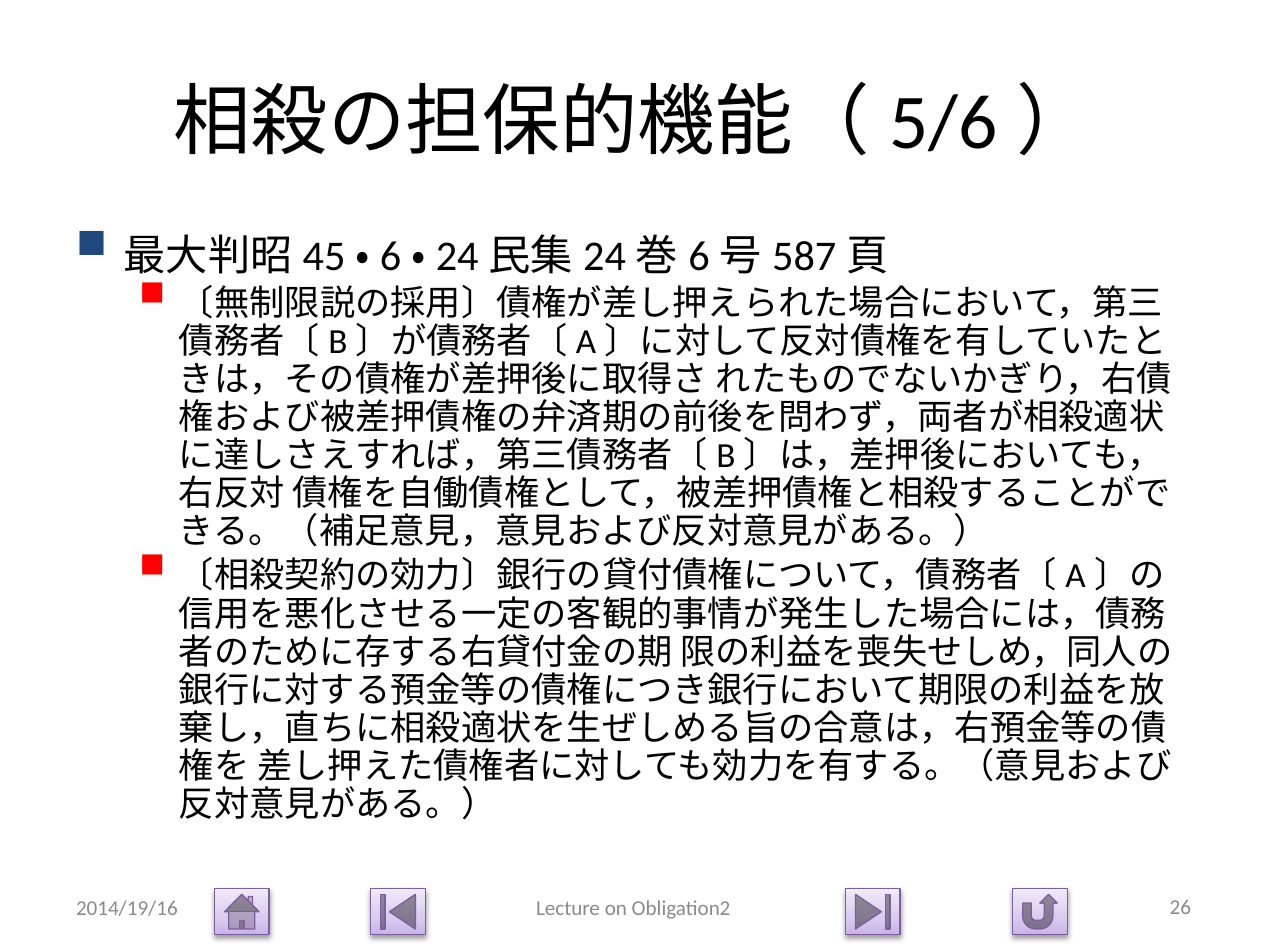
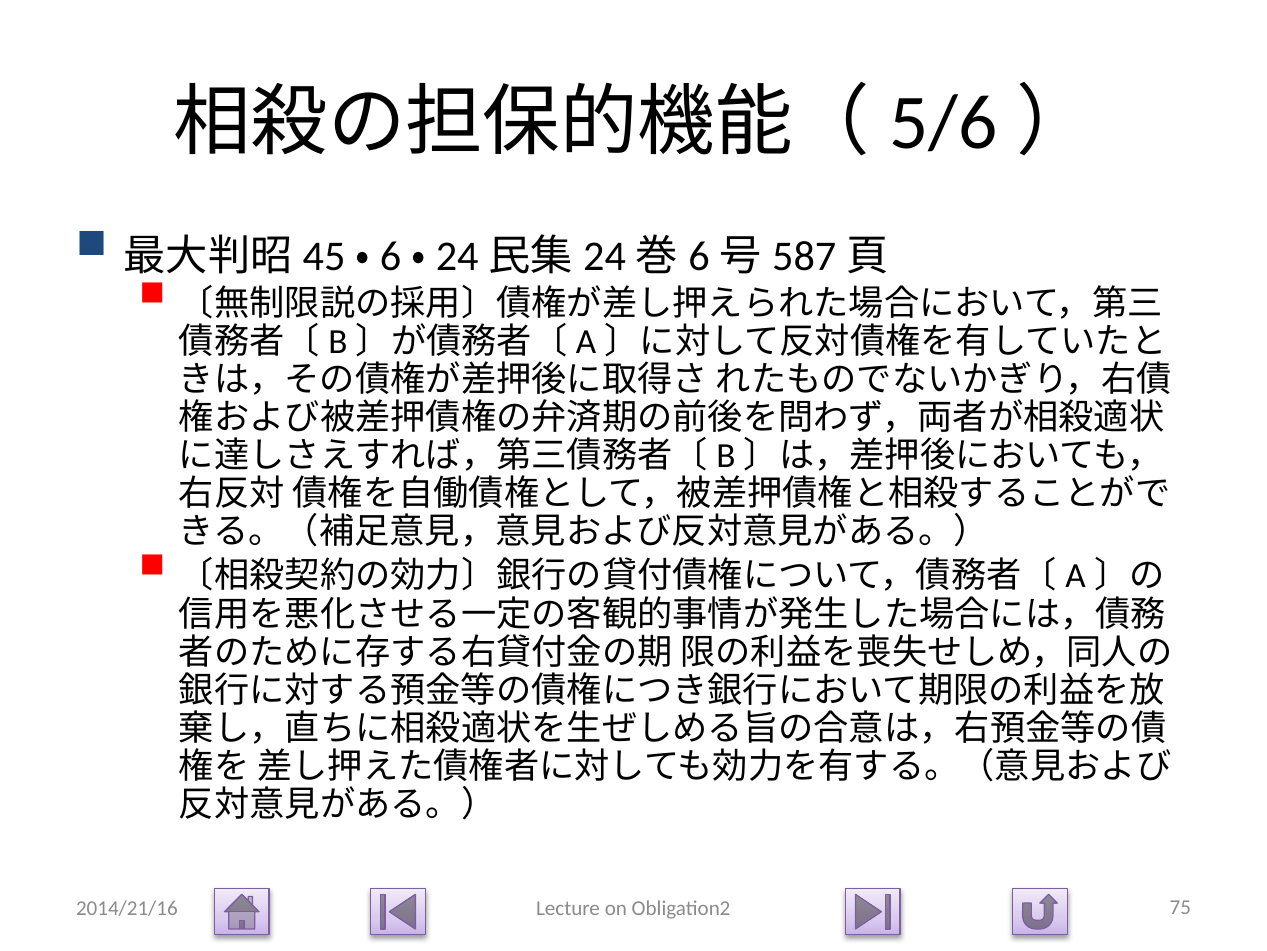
2014/19/16: 2014/19/16 -> 2014/21/16
26: 26 -> 75
